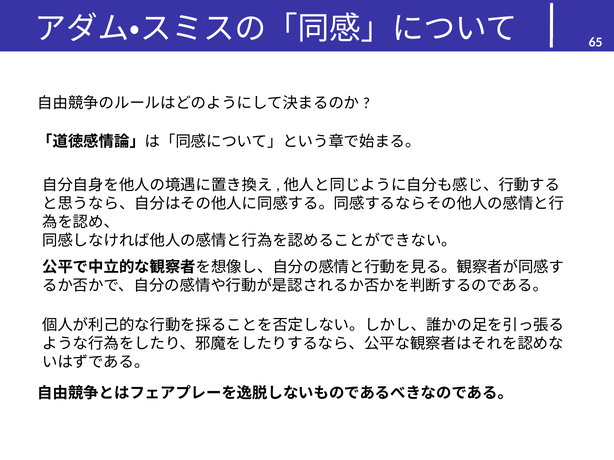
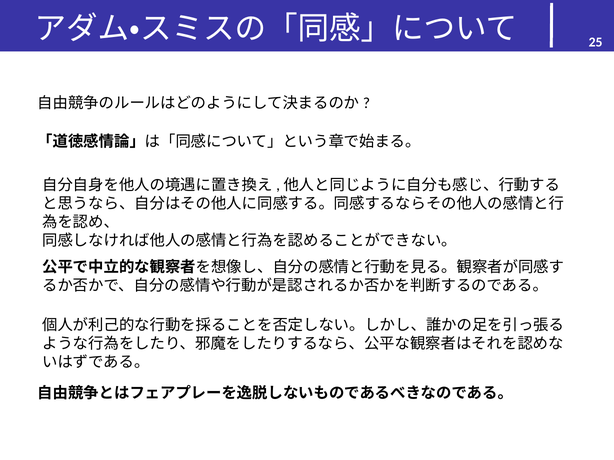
65: 65 -> 25
